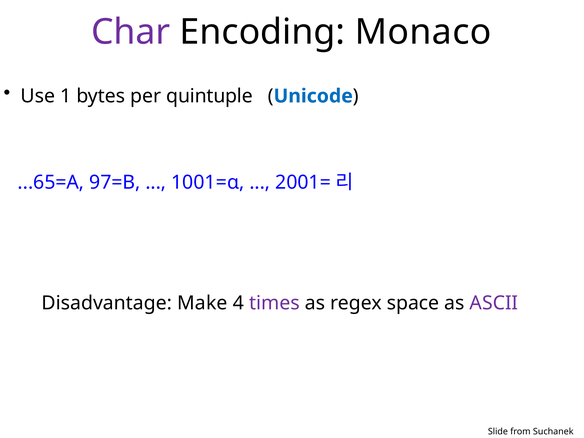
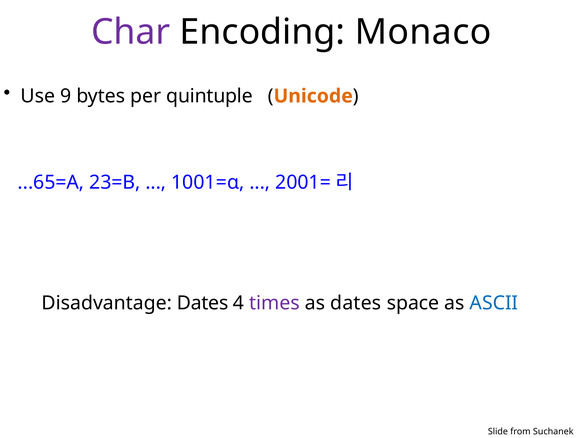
1: 1 -> 9
Unicode colour: blue -> orange
97=B: 97=B -> 23=B
Disadvantage Make: Make -> Dates
as regex: regex -> dates
ASCII colour: purple -> blue
